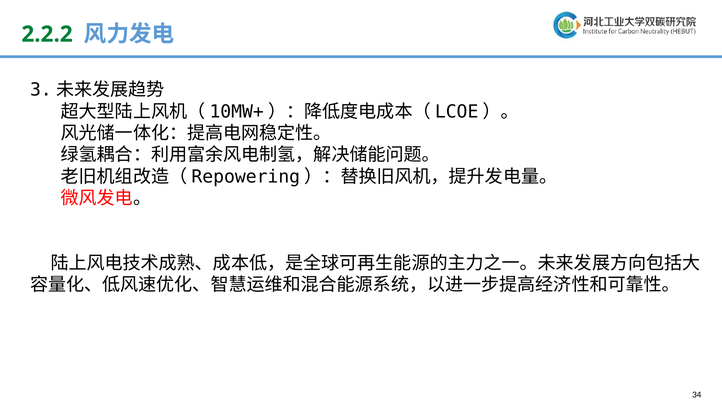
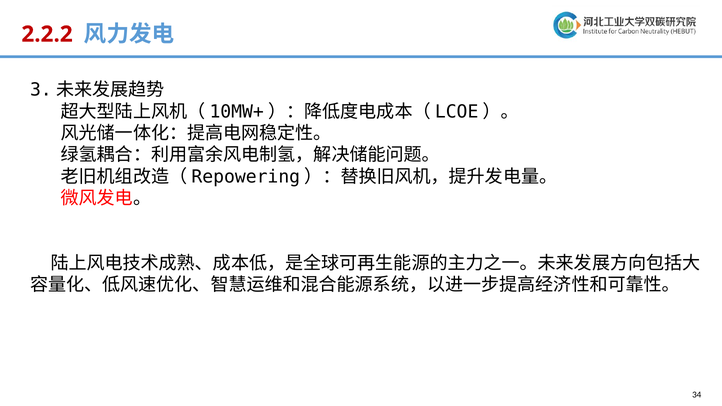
2.2.2 colour: green -> red
